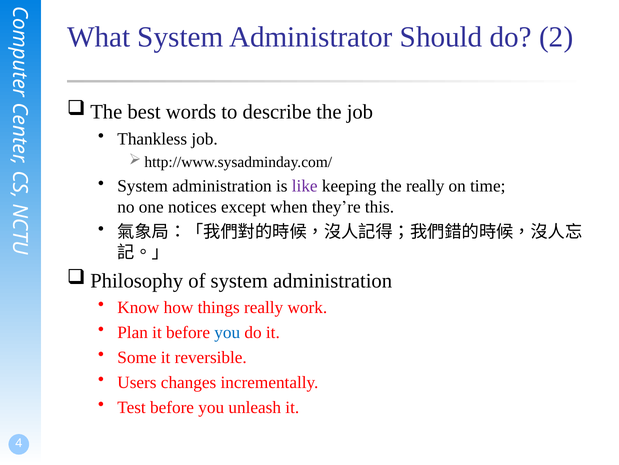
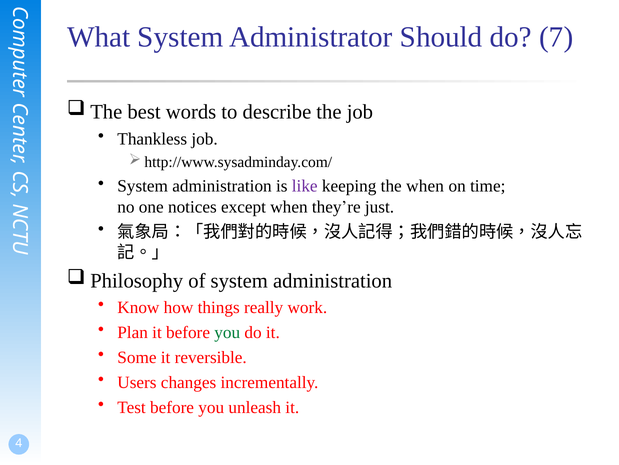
2: 2 -> 7
the really: really -> when
this: this -> just
you at (227, 332) colour: blue -> green
